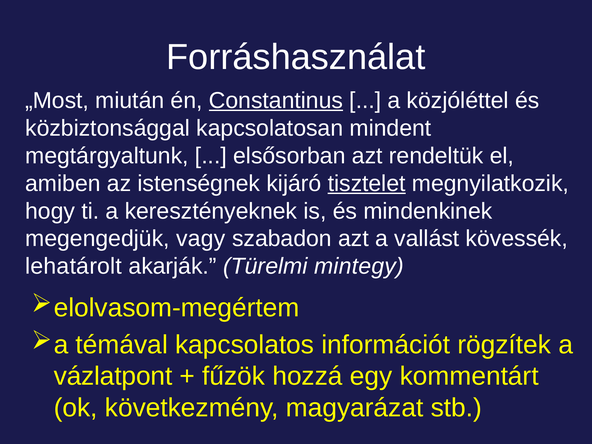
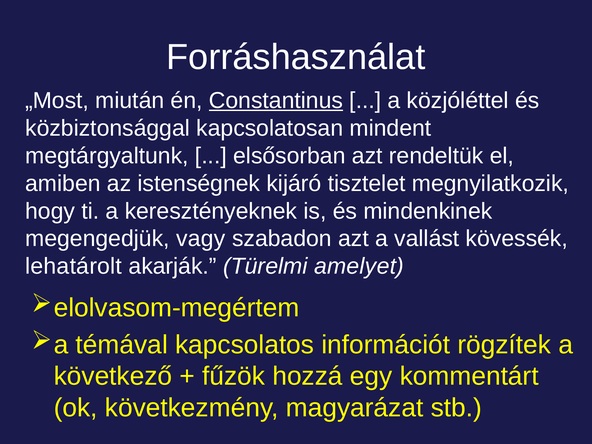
tisztelet underline: present -> none
mintegy: mintegy -> amelyet
vázlatpont: vázlatpont -> következő
